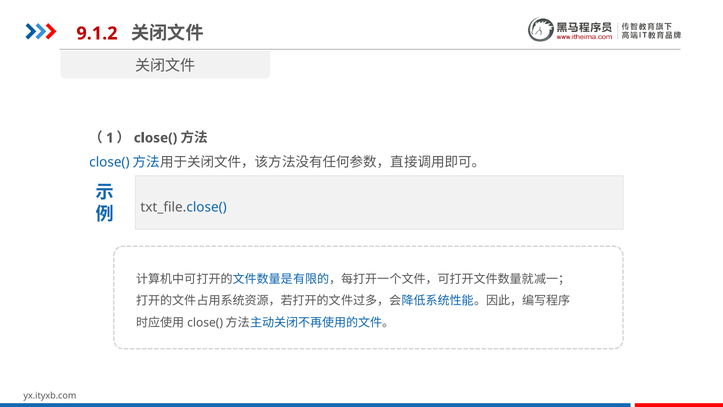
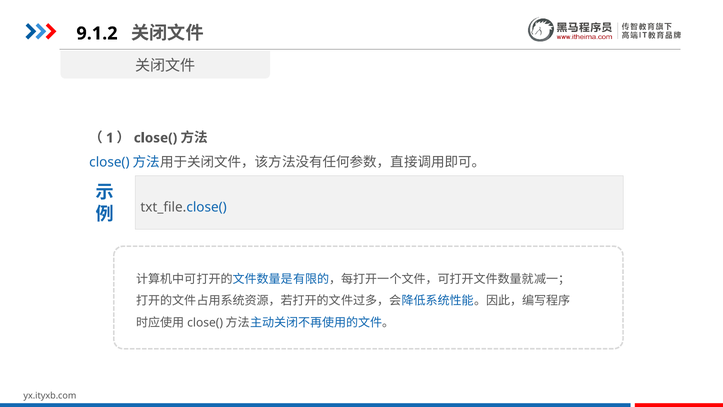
9.1.2 colour: red -> black
